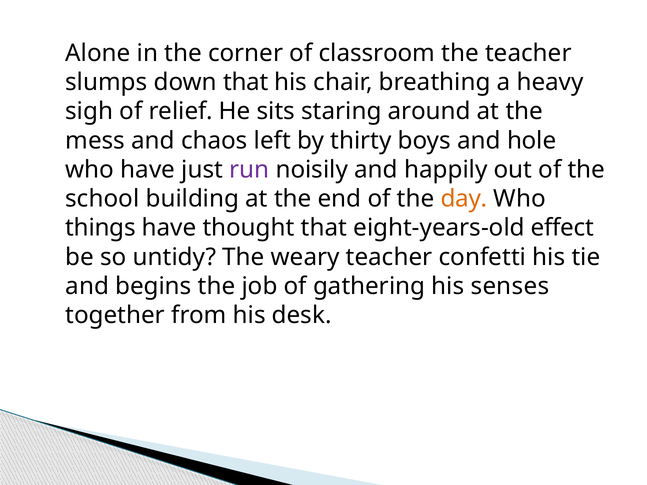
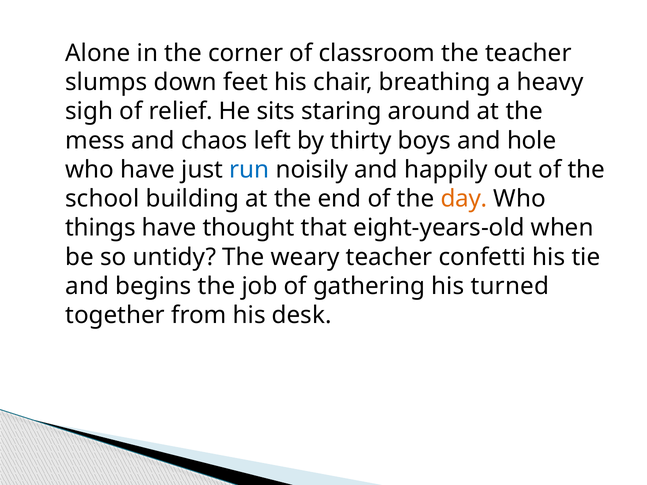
down that: that -> feet
run colour: purple -> blue
effect: effect -> when
senses: senses -> turned
